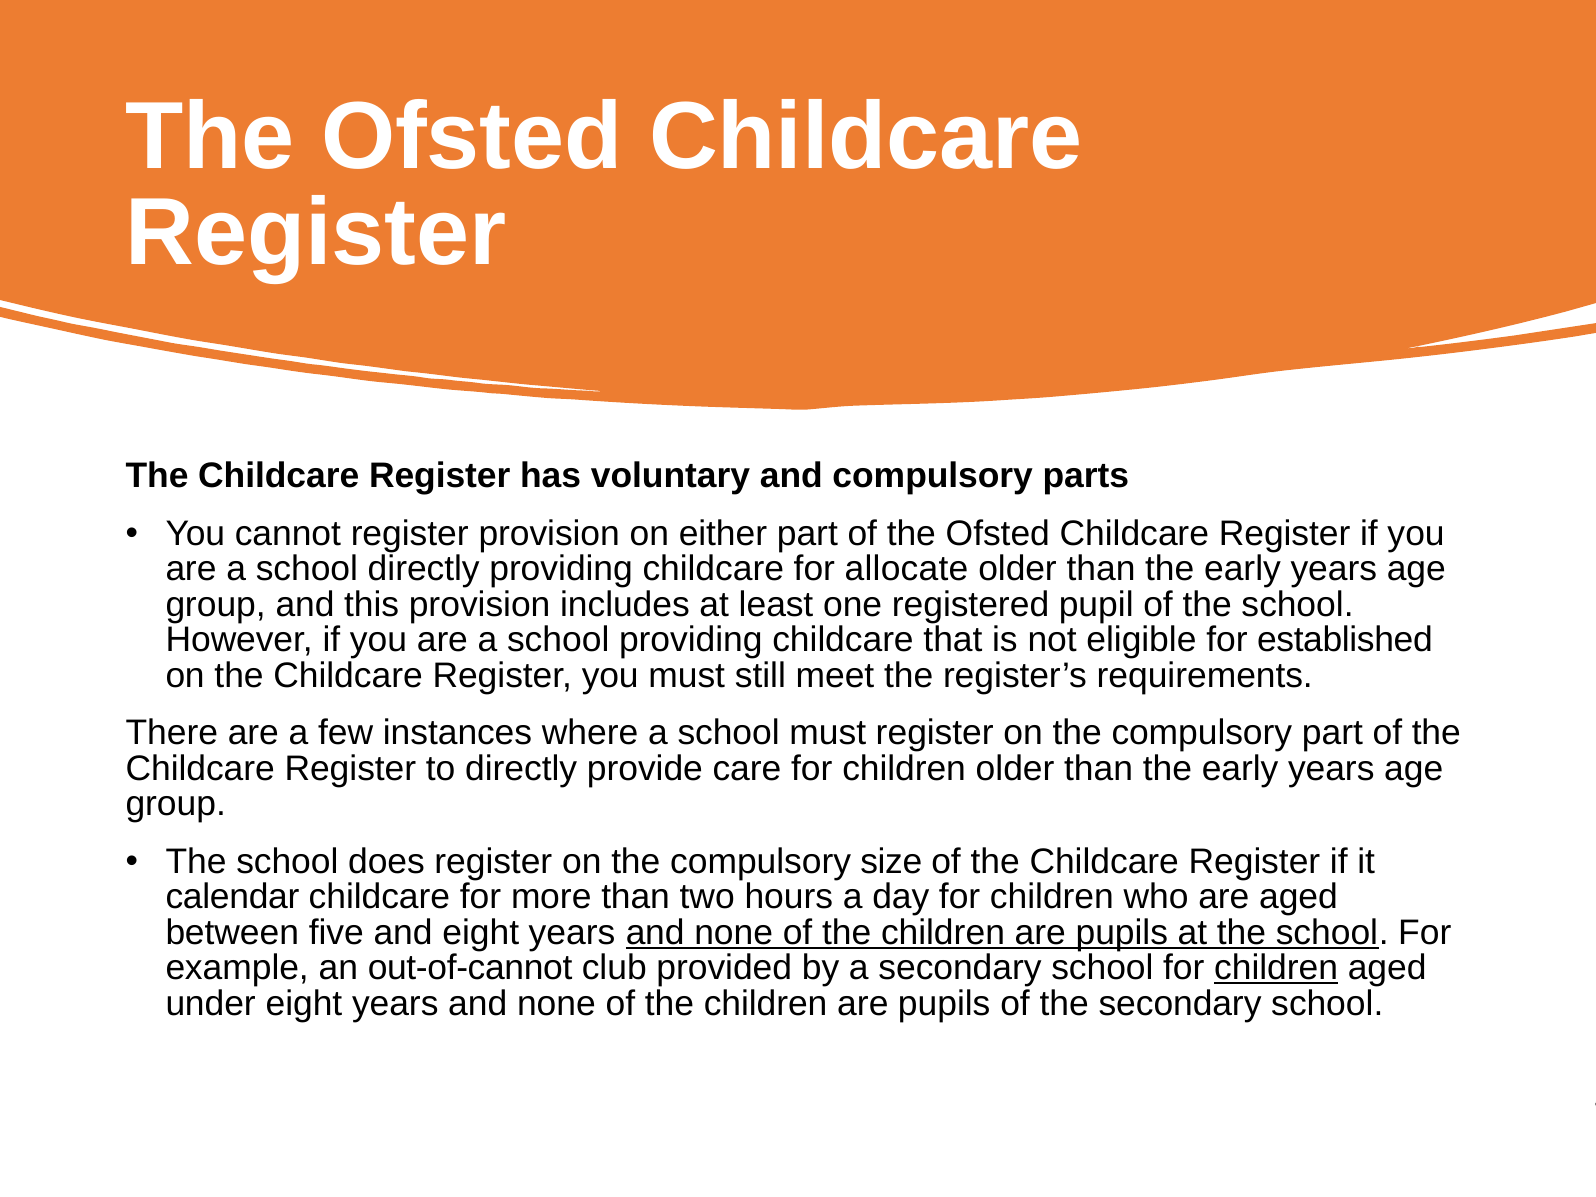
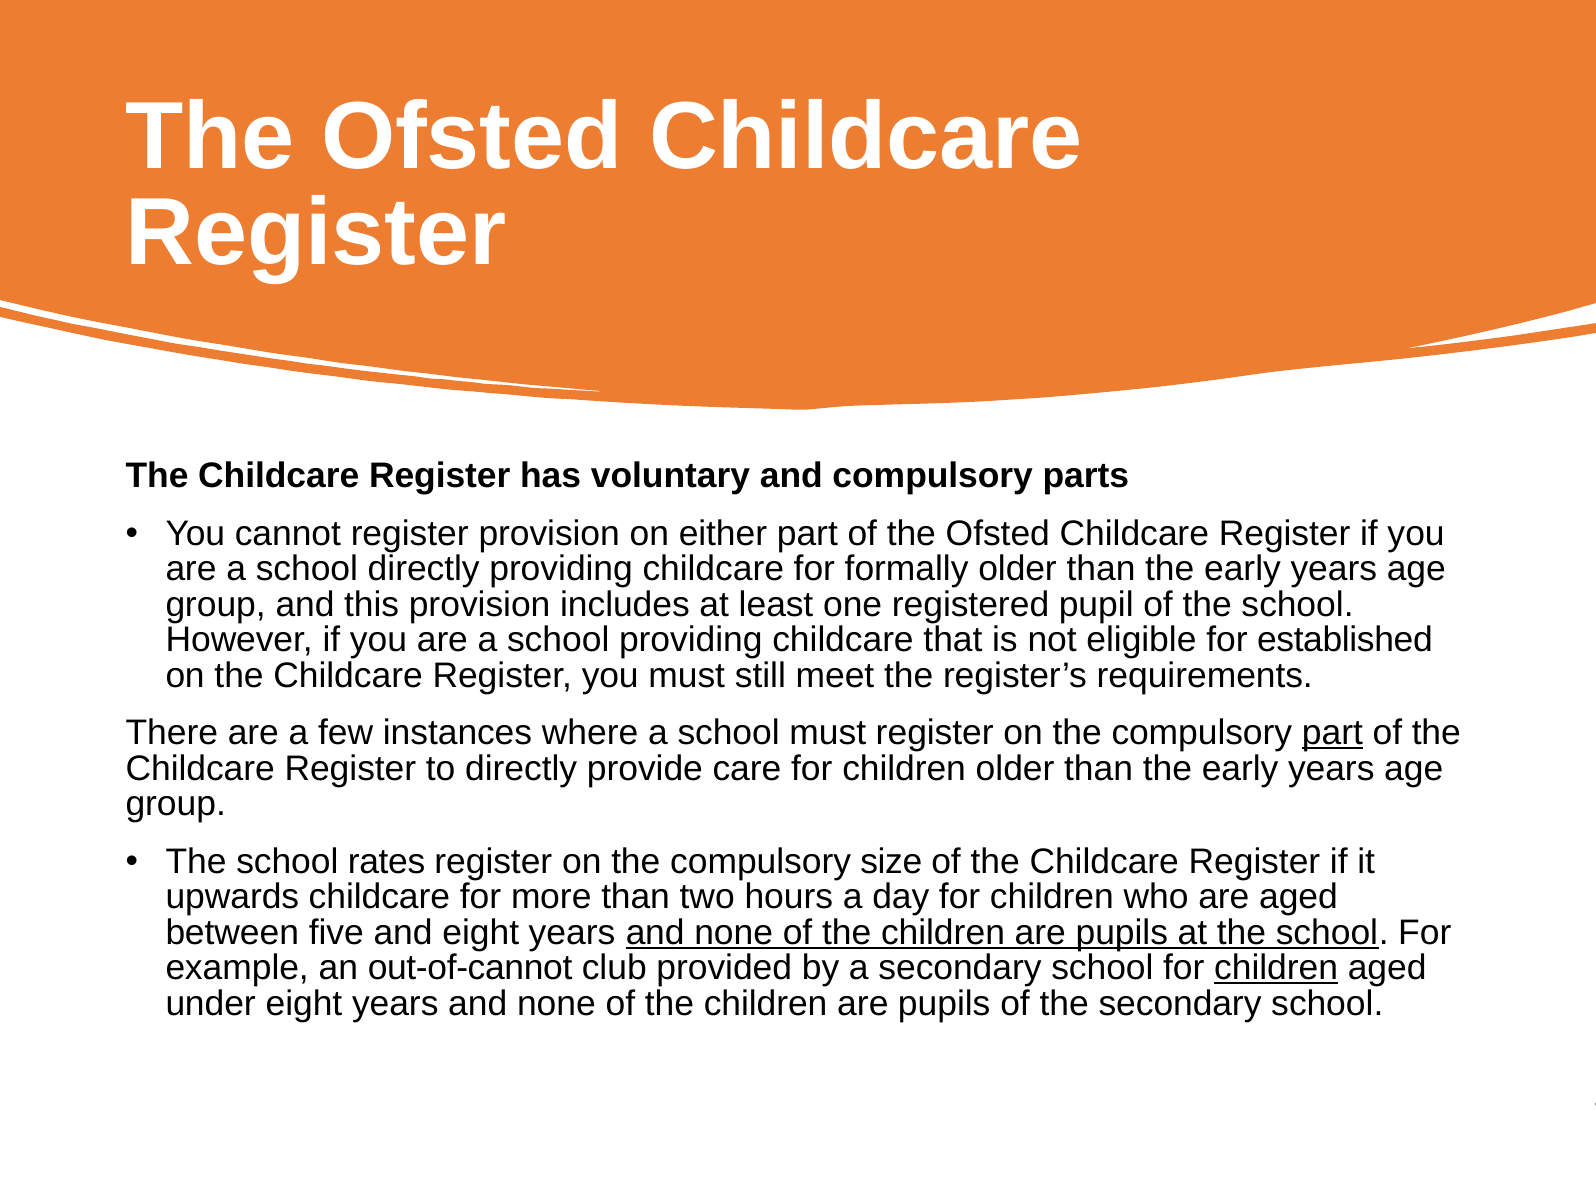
allocate: allocate -> formally
part at (1332, 733) underline: none -> present
does: does -> rates
calendar: calendar -> upwards
